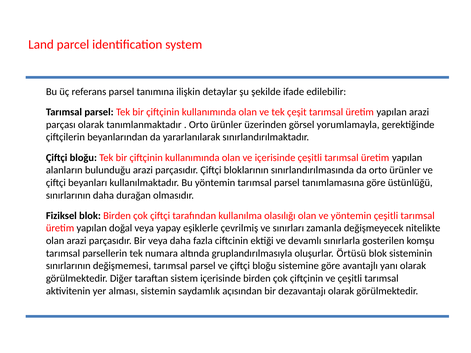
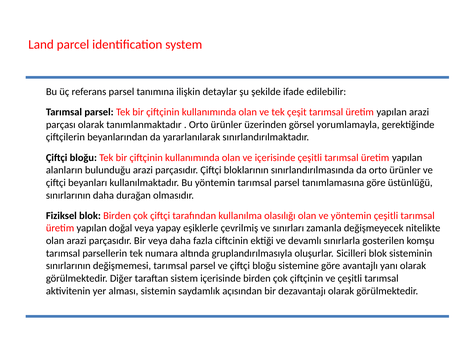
Örtüsü: Örtüsü -> Sicilleri
